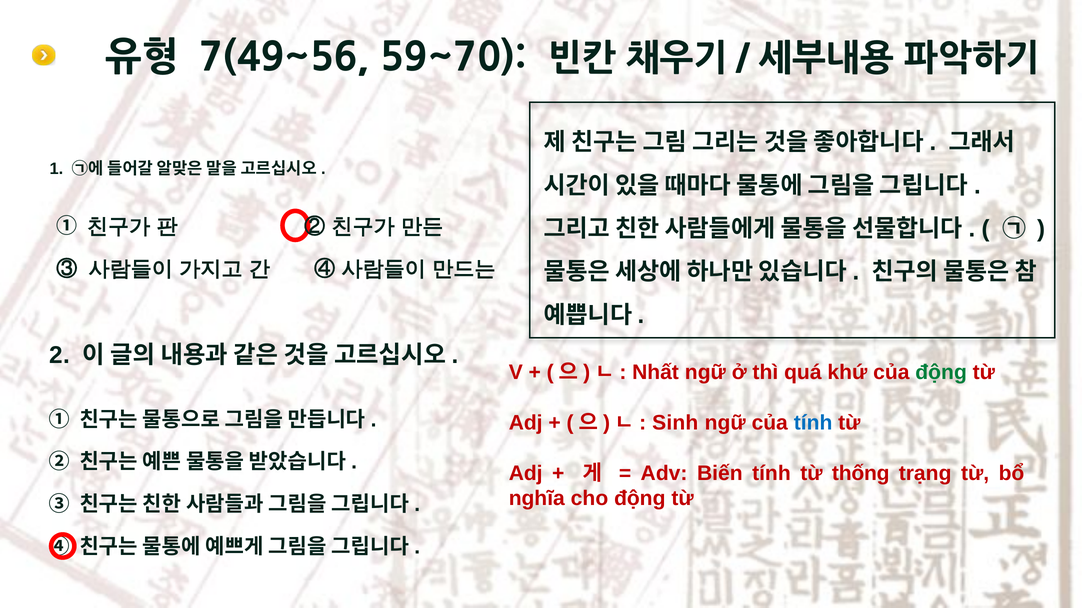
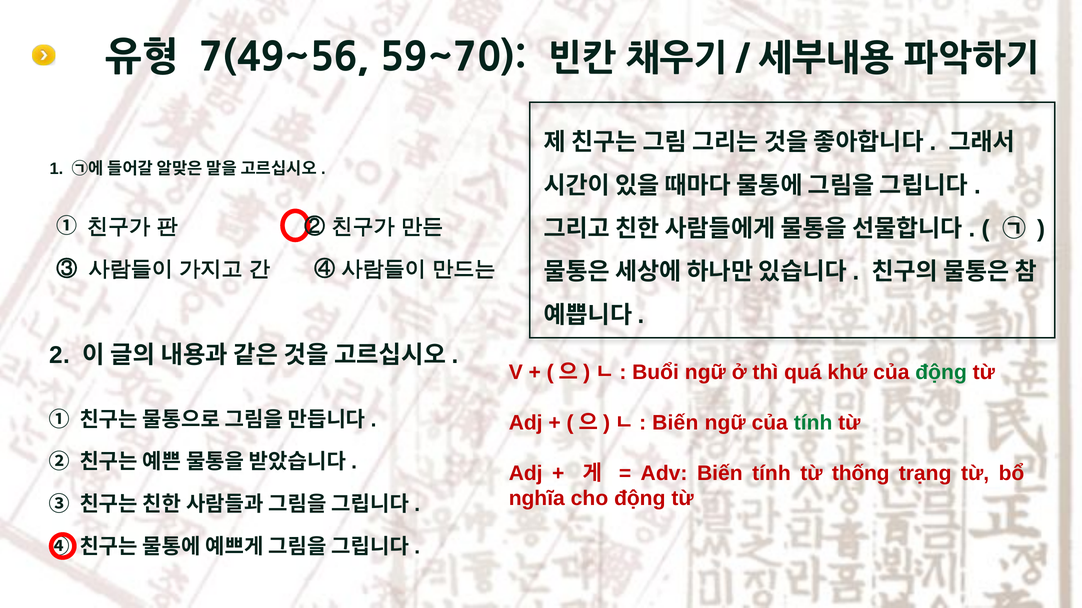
Nhất: Nhất -> Buổi
Sinh at (675, 423): Sinh -> Biến
tính at (813, 423) colour: blue -> green
